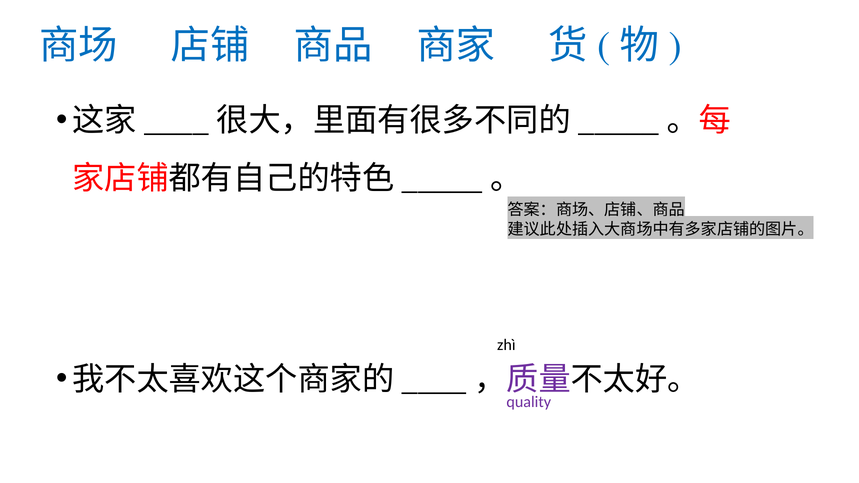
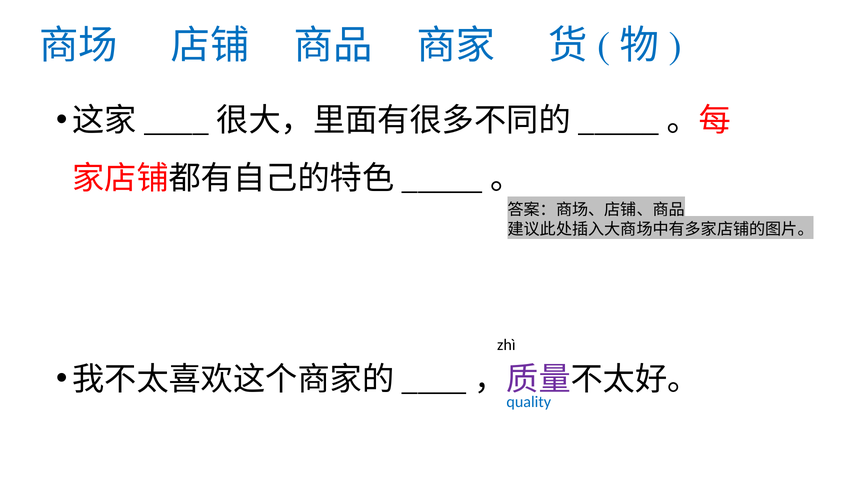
quality colour: purple -> blue
